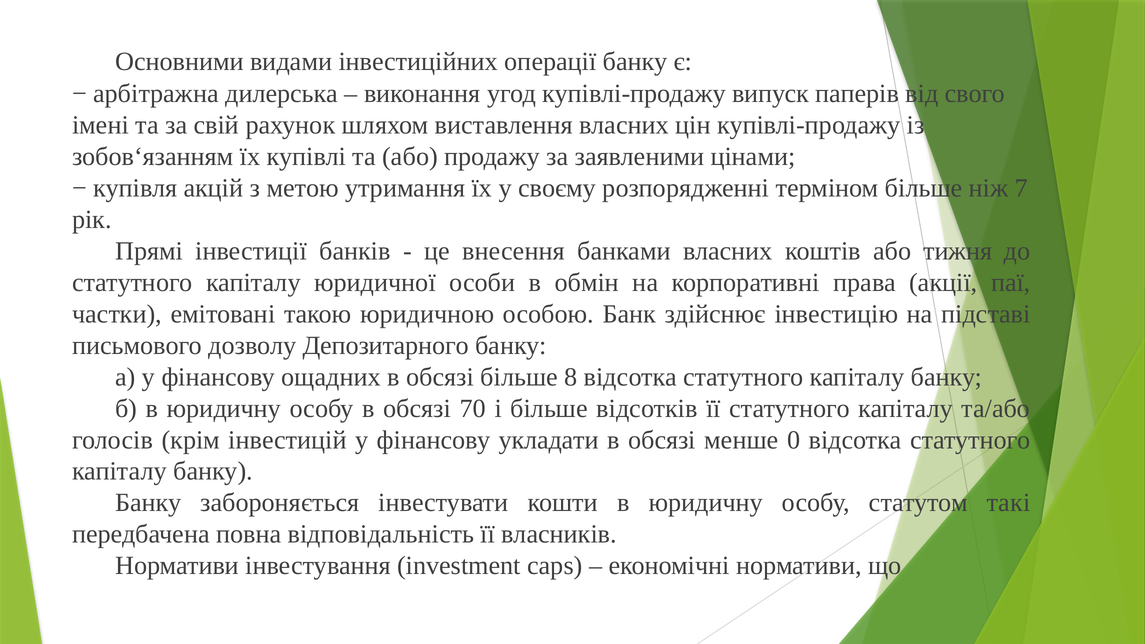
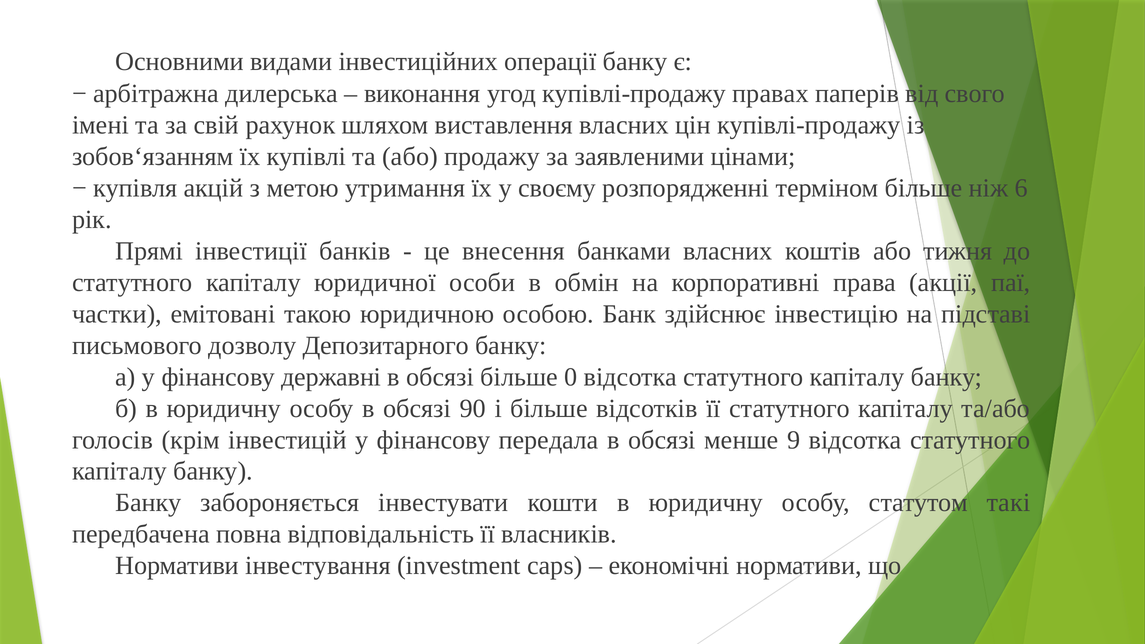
випуск: випуск -> правах
7: 7 -> 6
ощадних: ощадних -> державні
8: 8 -> 0
70: 70 -> 90
укладати: укладати -> передала
0: 0 -> 9
